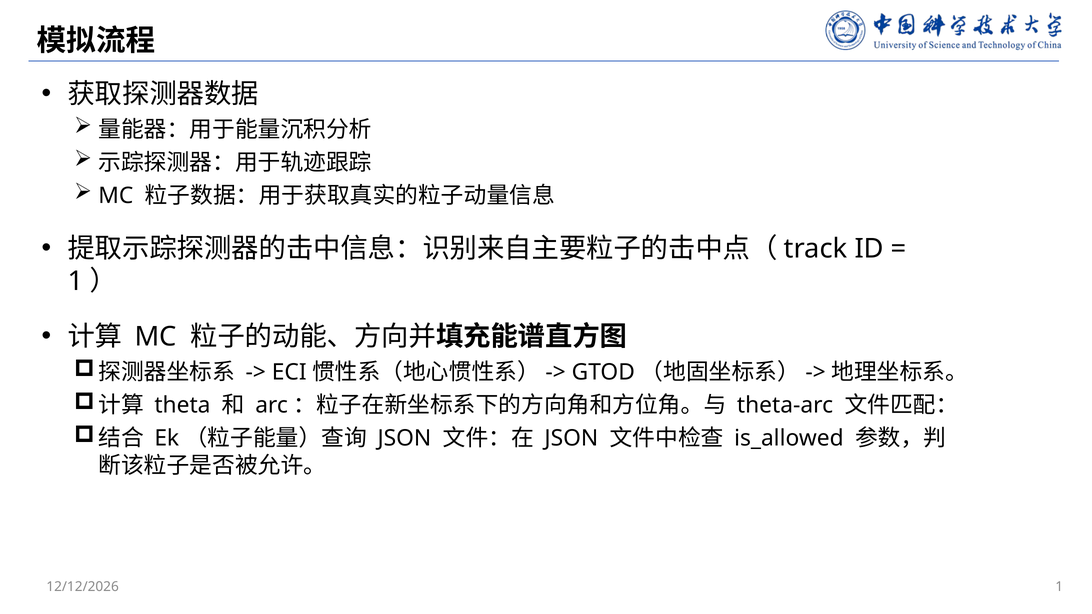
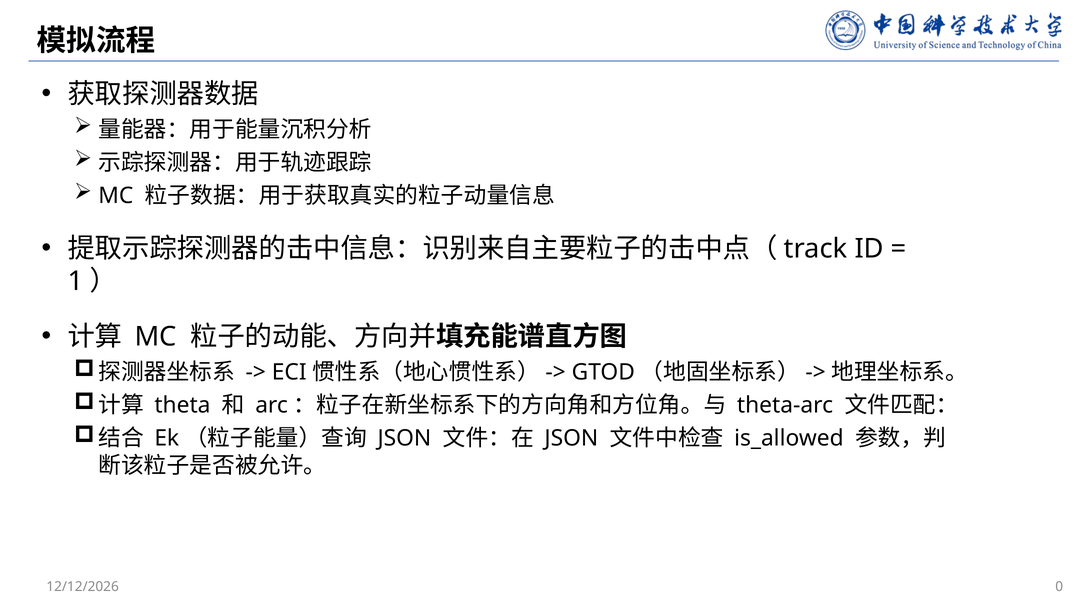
1 at (1059, 587): 1 -> 0
